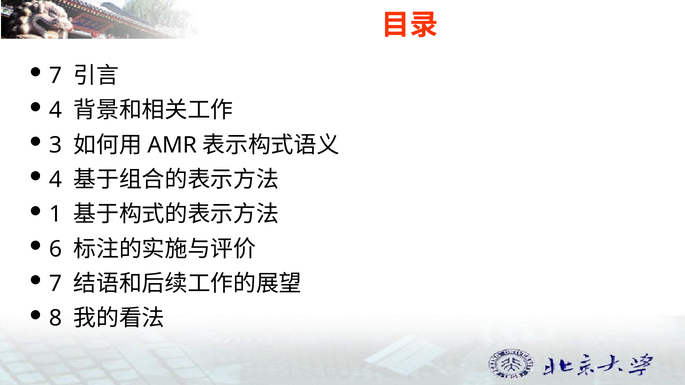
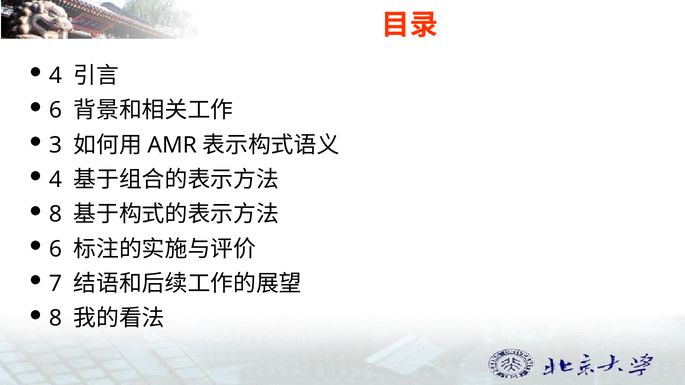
7 at (55, 76): 7 -> 4
4 at (55, 110): 4 -> 6
1 at (55, 215): 1 -> 8
